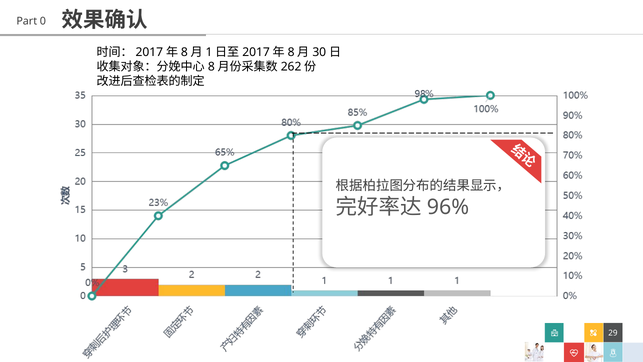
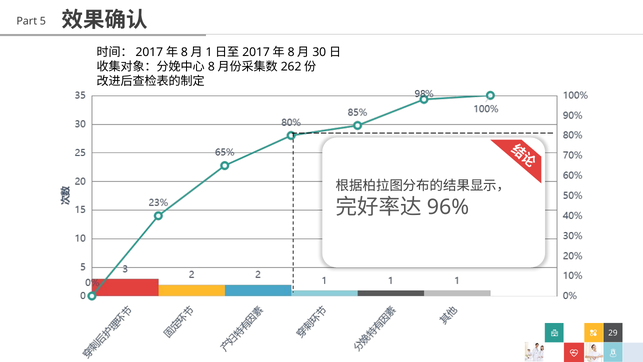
0: 0 -> 5
